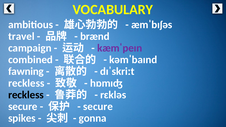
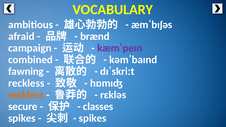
travel: travel -> afraid
reckless at (26, 95) colour: black -> orange
secure at (98, 107): secure -> classes
gonna at (93, 118): gonna -> spikes
